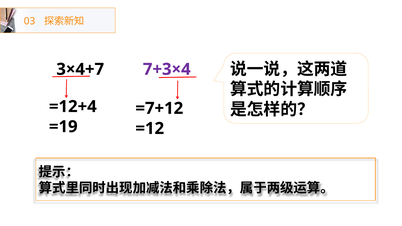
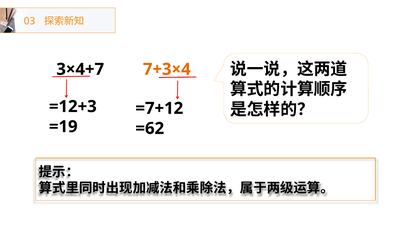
7+3×4 colour: purple -> orange
=12+4: =12+4 -> =12+3
=12: =12 -> =62
